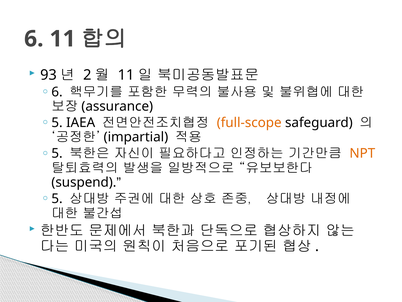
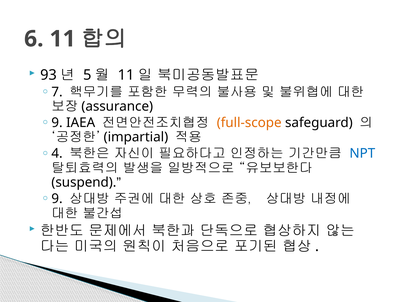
2: 2 -> 5
6 at (57, 92): 6 -> 7
5 at (57, 123): 5 -> 9
5 at (57, 153): 5 -> 4
NPT colour: orange -> blue
5 at (57, 198): 5 -> 9
